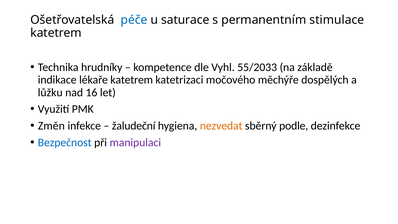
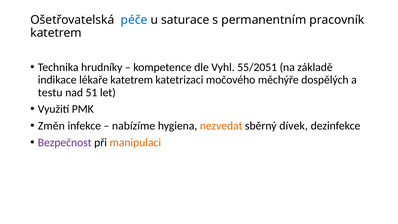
stimulace: stimulace -> pracovník
55/2033: 55/2033 -> 55/2051
lůžku: lůžku -> testu
16: 16 -> 51
žaludeční: žaludeční -> nabízíme
podle: podle -> dívek
Bezpečnost colour: blue -> purple
manipulaci colour: purple -> orange
